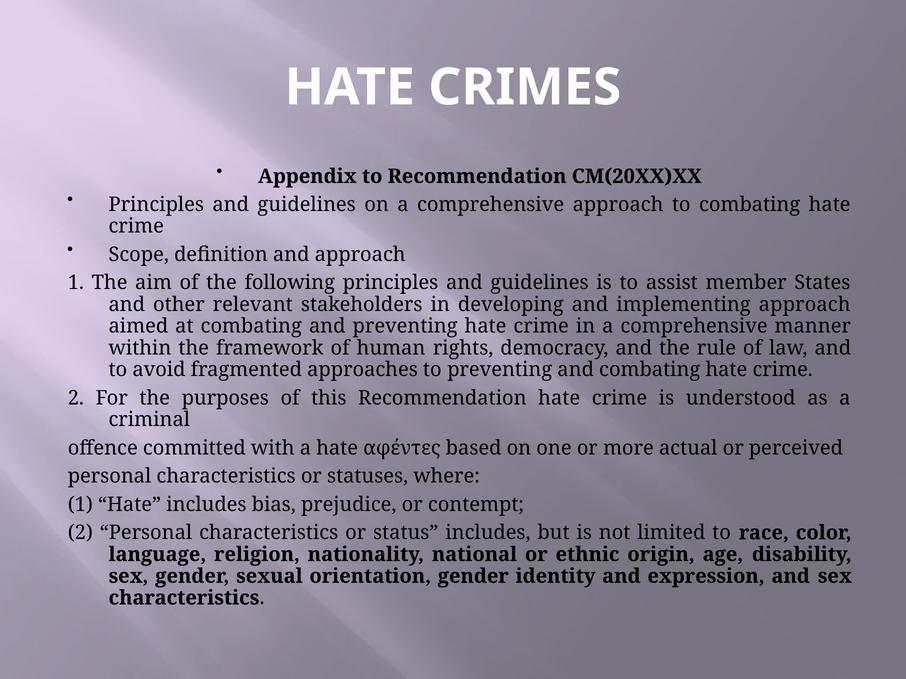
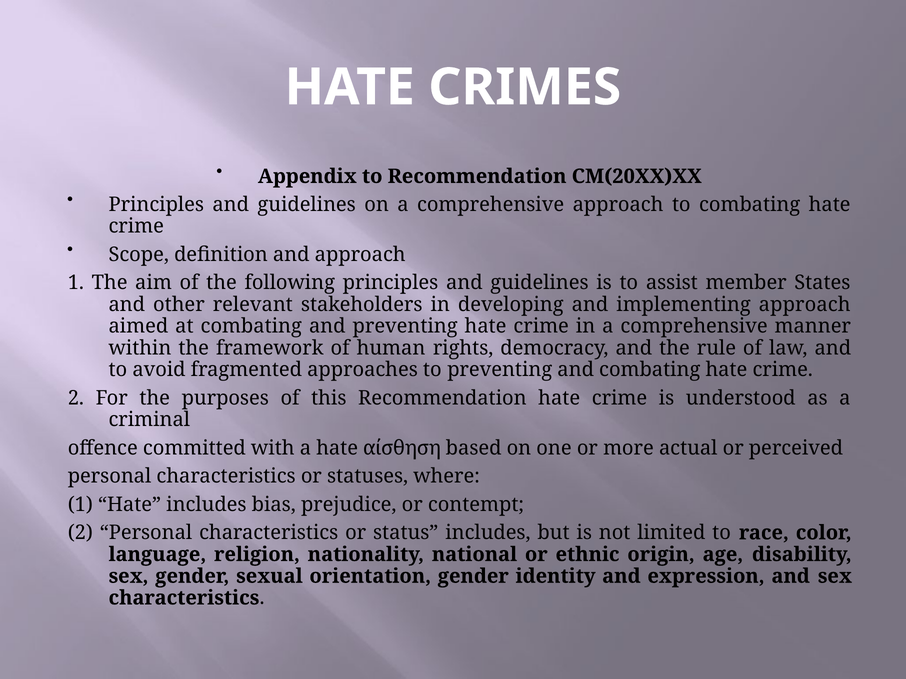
αφέντες: αφέντες -> αίσθηση
